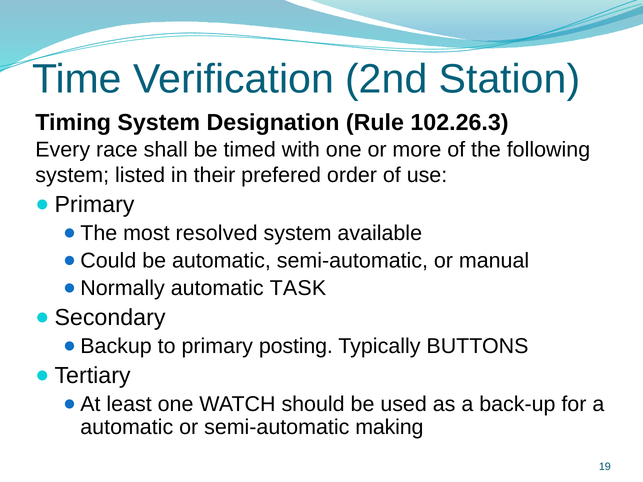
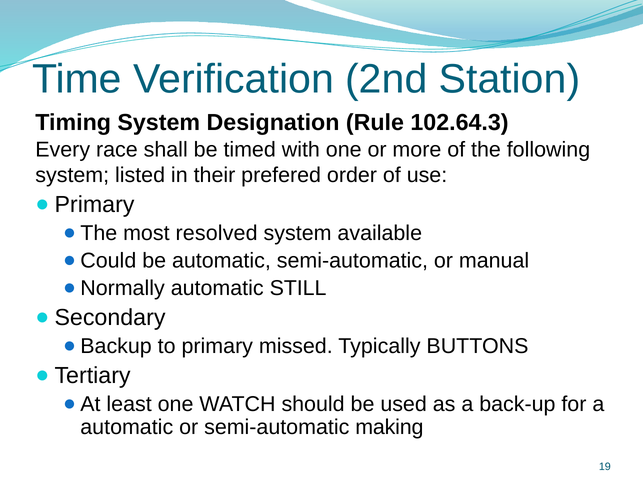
102.26.3: 102.26.3 -> 102.64.3
TASK: TASK -> STILL
posting: posting -> missed
